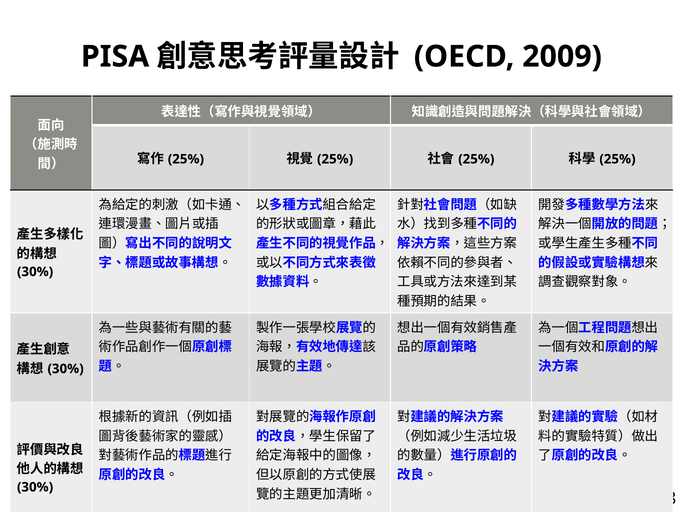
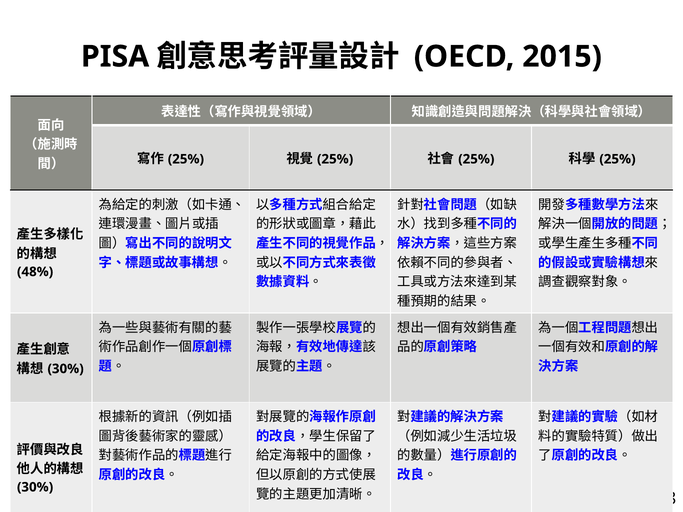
2009: 2009 -> 2015
30% at (35, 272): 30% -> 48%
